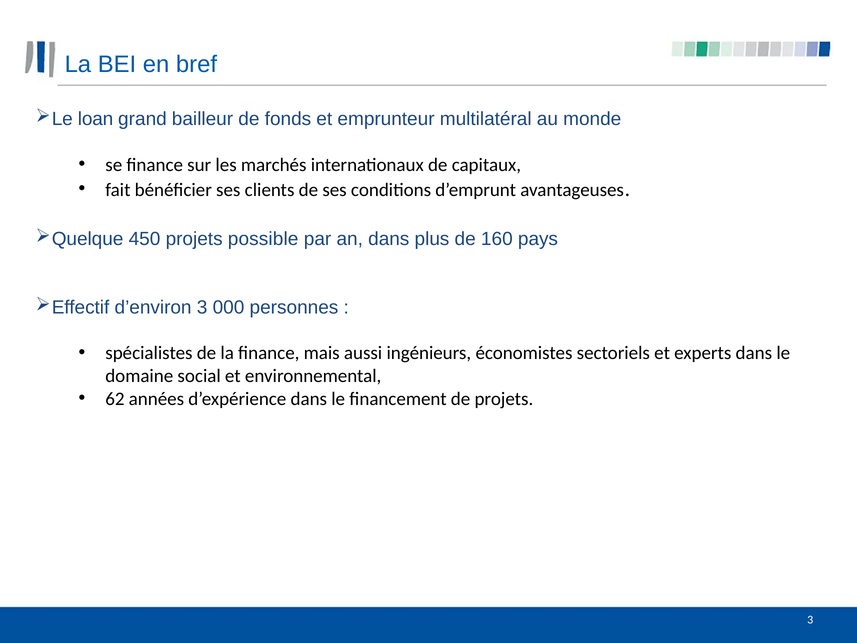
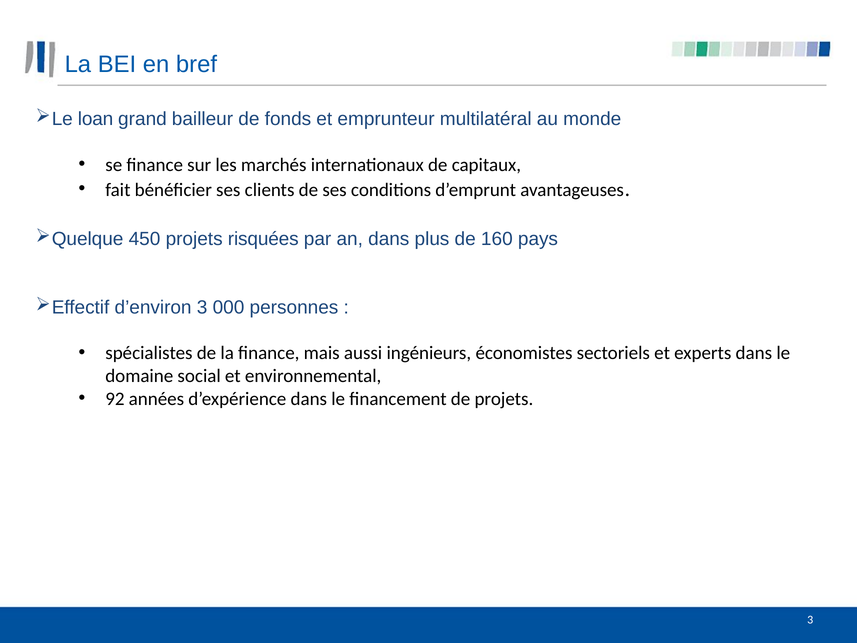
possible: possible -> risquées
62: 62 -> 92
